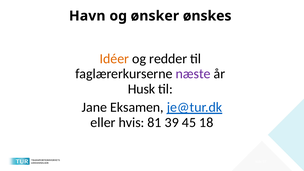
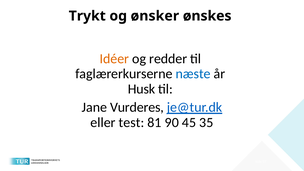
Havn: Havn -> Trykt
næste colour: purple -> blue
Eksamen: Eksamen -> Vurderes
hvis: hvis -> test
39: 39 -> 90
18: 18 -> 35
